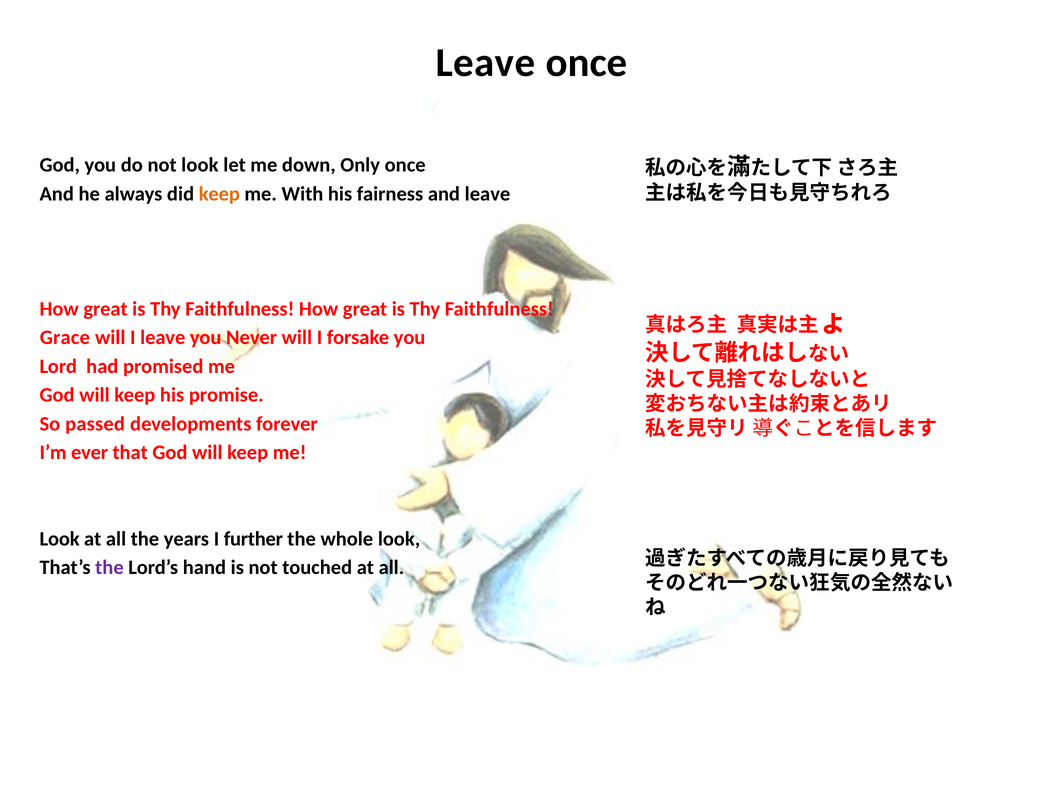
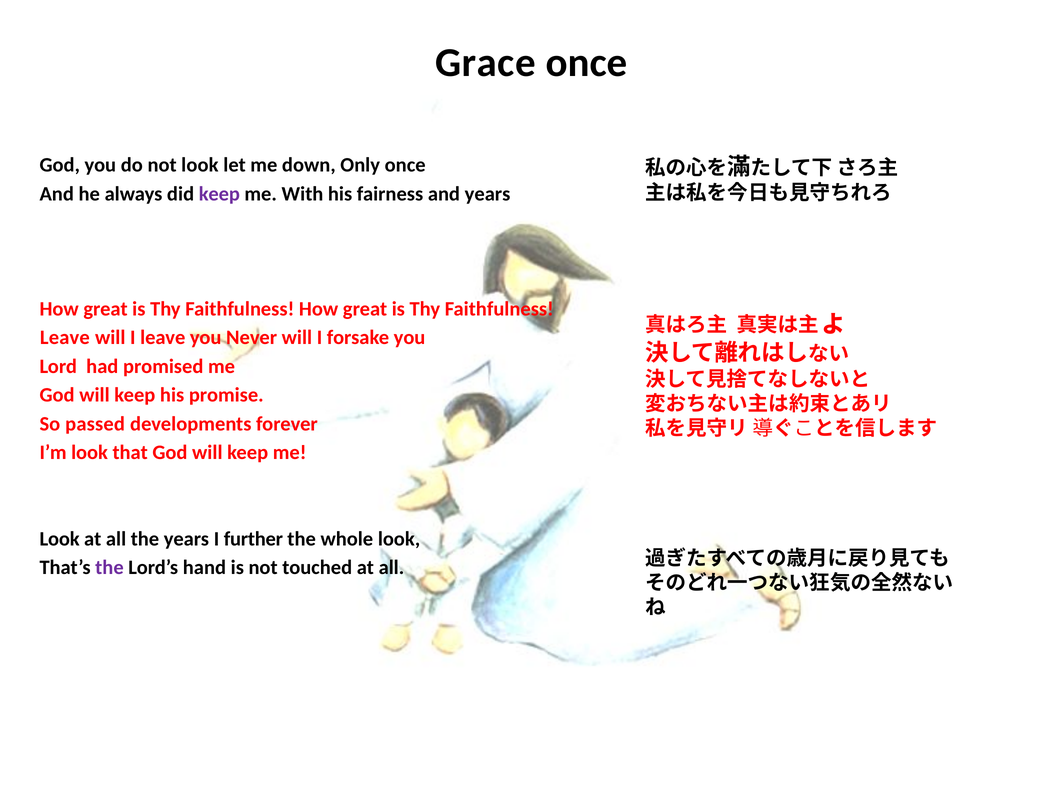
Leave at (486, 63): Leave -> Grace
keep at (219, 194) colour: orange -> purple
and leave: leave -> years
Grace at (65, 338): Grace -> Leave
I’m ever: ever -> look
